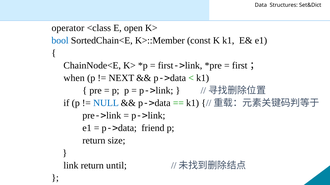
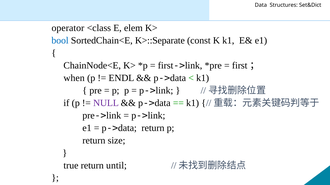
open: open -> elem
K>::Member: K>::Member -> K>::Separate
NEXT: NEXT -> ENDL
NULL colour: blue -> purple
p->data friend: friend -> return
link: link -> true
